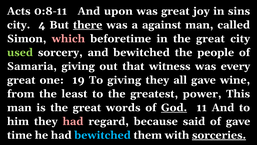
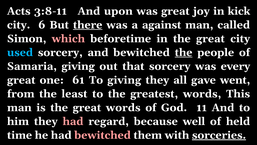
0:8-11: 0:8-11 -> 3:8-11
sins: sins -> kick
4: 4 -> 6
used colour: light green -> light blue
the at (184, 52) underline: none -> present
that witness: witness -> sorcery
19: 19 -> 61
wine: wine -> went
greatest power: power -> words
God underline: present -> none
said: said -> well
of gave: gave -> held
bewitched at (103, 135) colour: light blue -> pink
